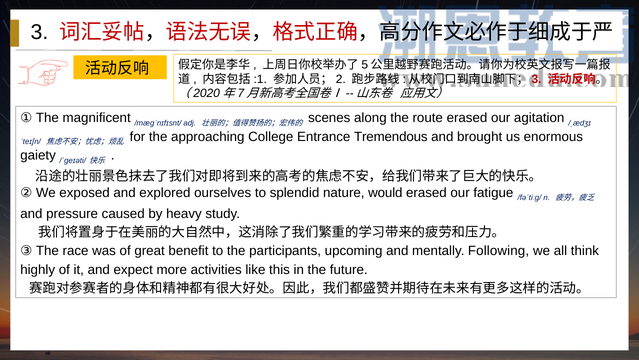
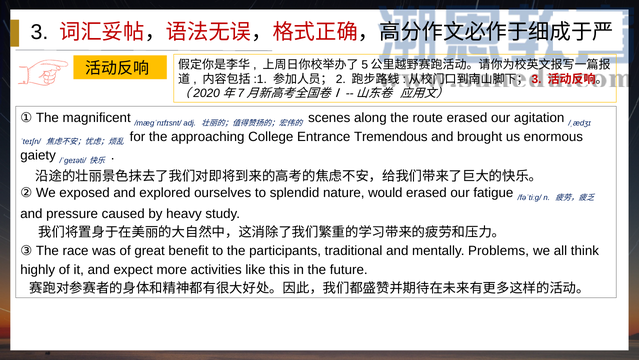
upcoming: upcoming -> traditional
Following: Following -> Problems
